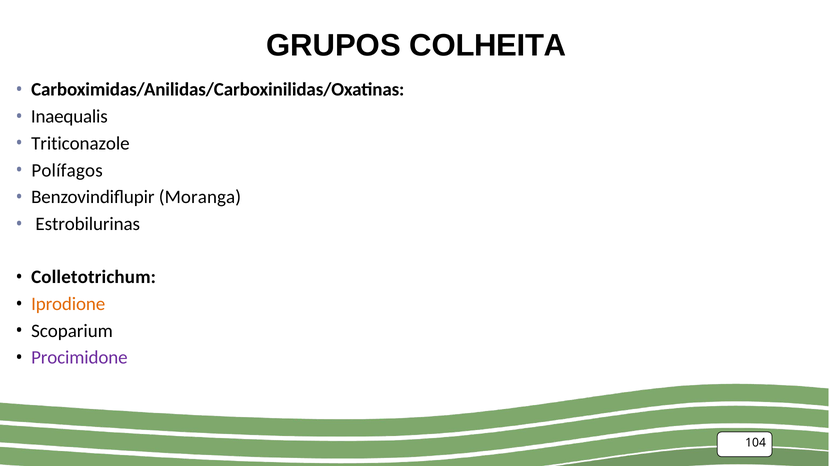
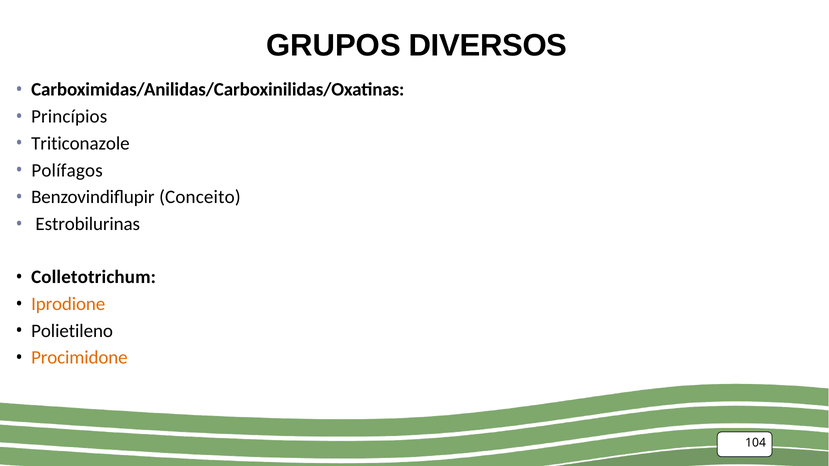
COLHEITA: COLHEITA -> DIVERSOS
Inaequalis: Inaequalis -> Princípios
Moranga: Moranga -> Conceito
Scoparium: Scoparium -> Polietileno
Procimidone colour: purple -> orange
